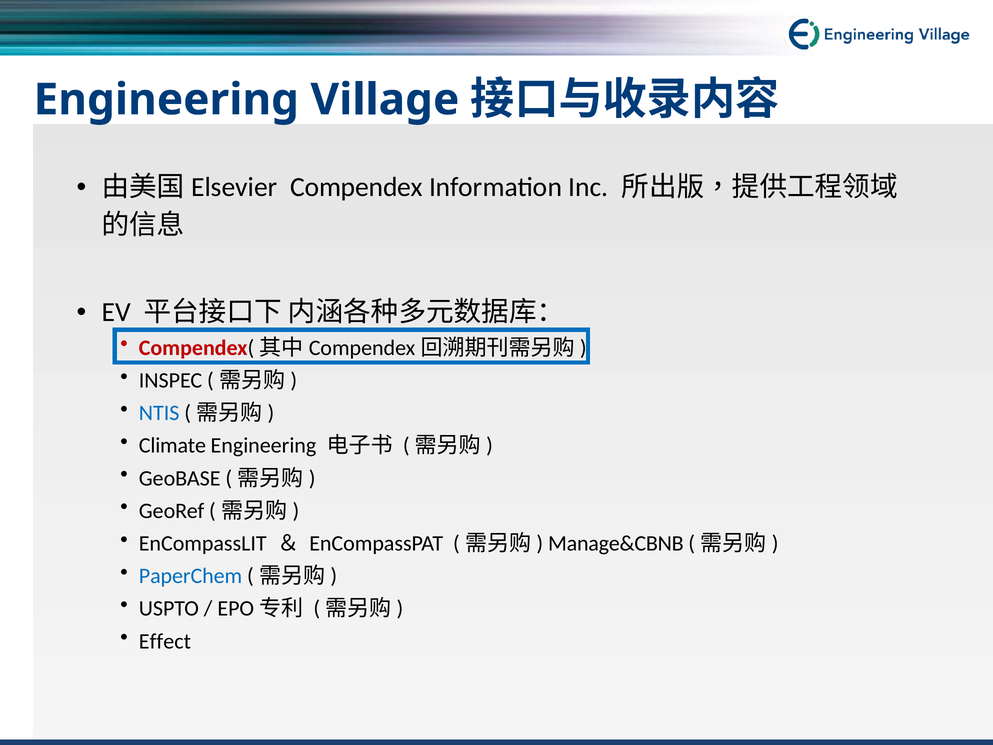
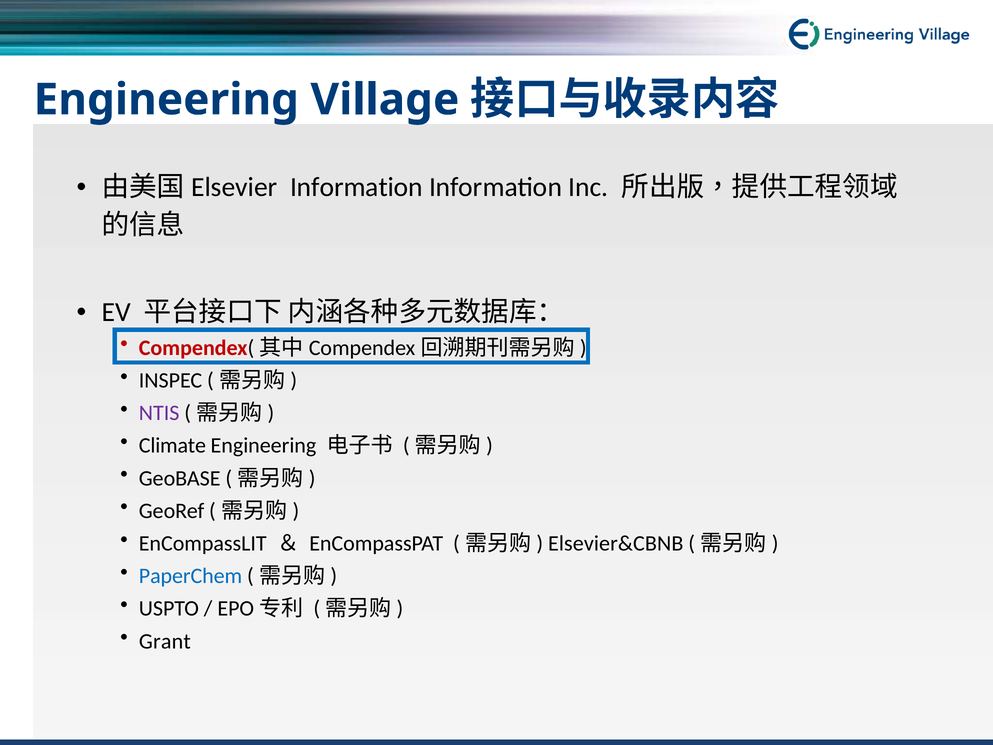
Compendex at (357, 187): Compendex -> Information
NTIS colour: blue -> purple
Manage&CBNB: Manage&CBNB -> Elsevier&CBNB
Effect: Effect -> Grant
